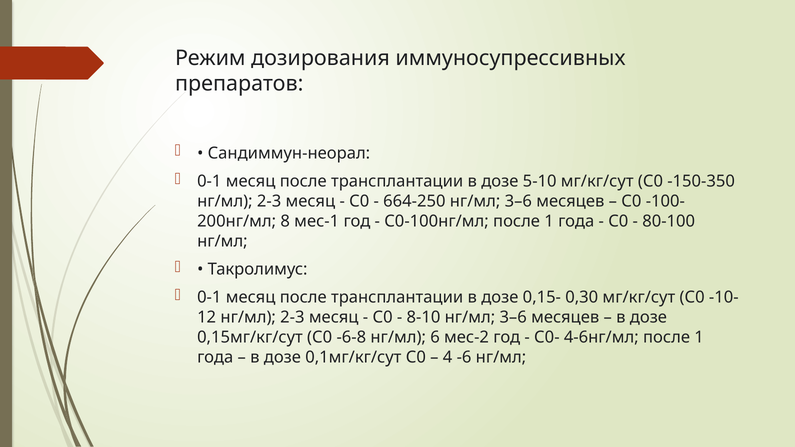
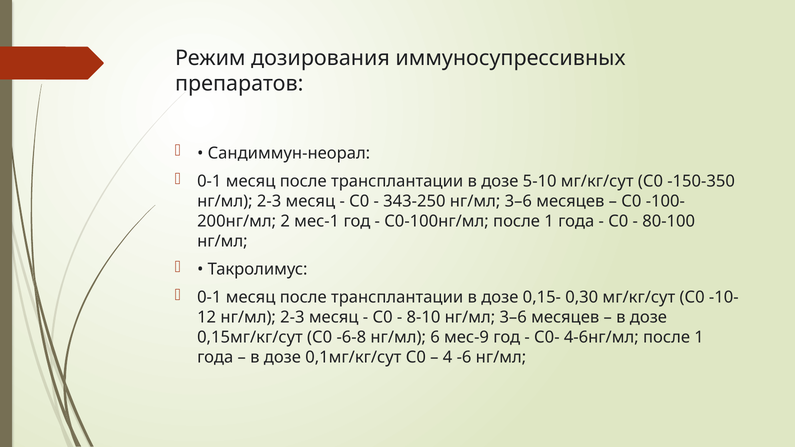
664-250: 664-250 -> 343-250
8: 8 -> 2
мес-2: мес-2 -> мес-9
